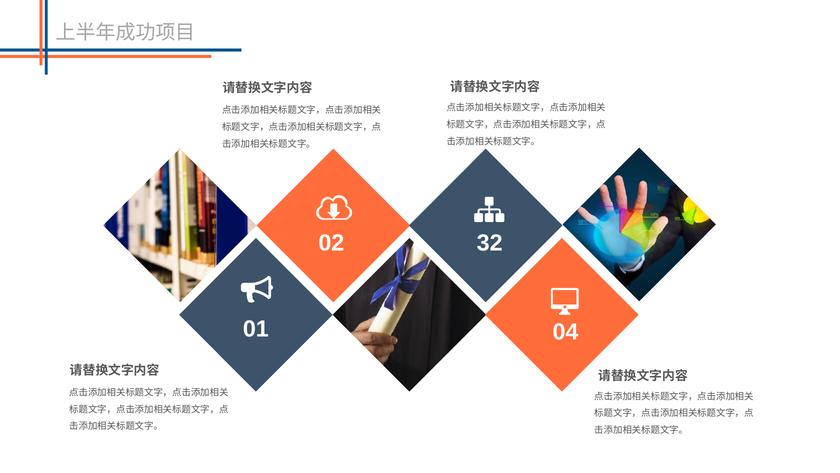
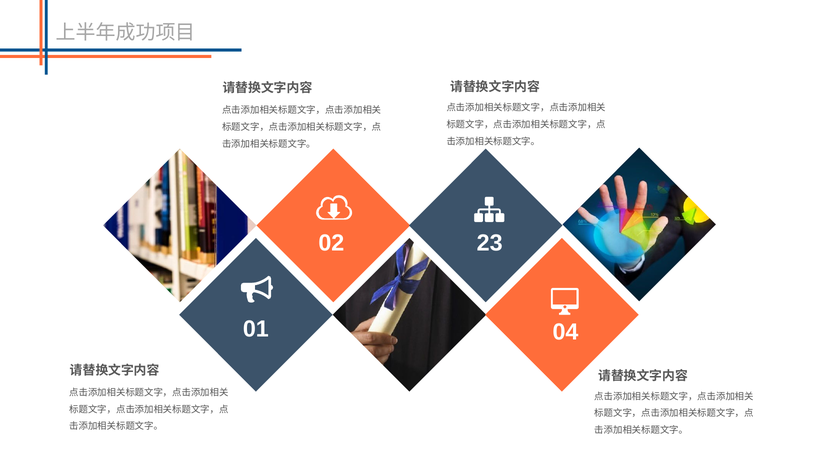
32: 32 -> 23
